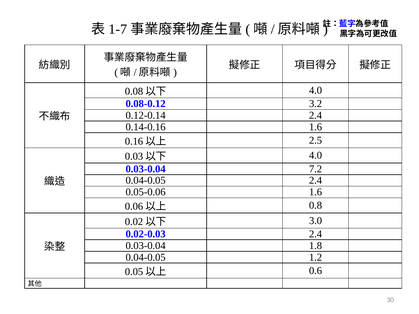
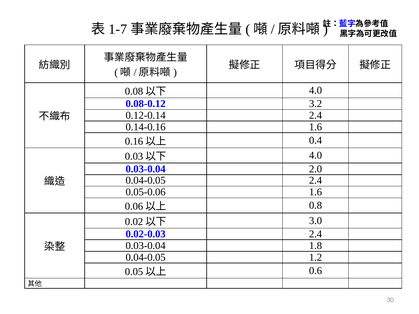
2.5: 2.5 -> 0.4
7.2: 7.2 -> 2.0
